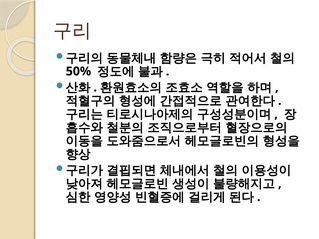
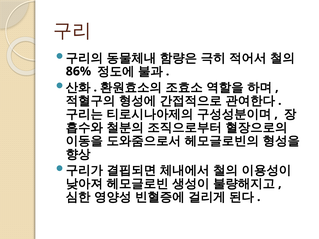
50%: 50% -> 86%
